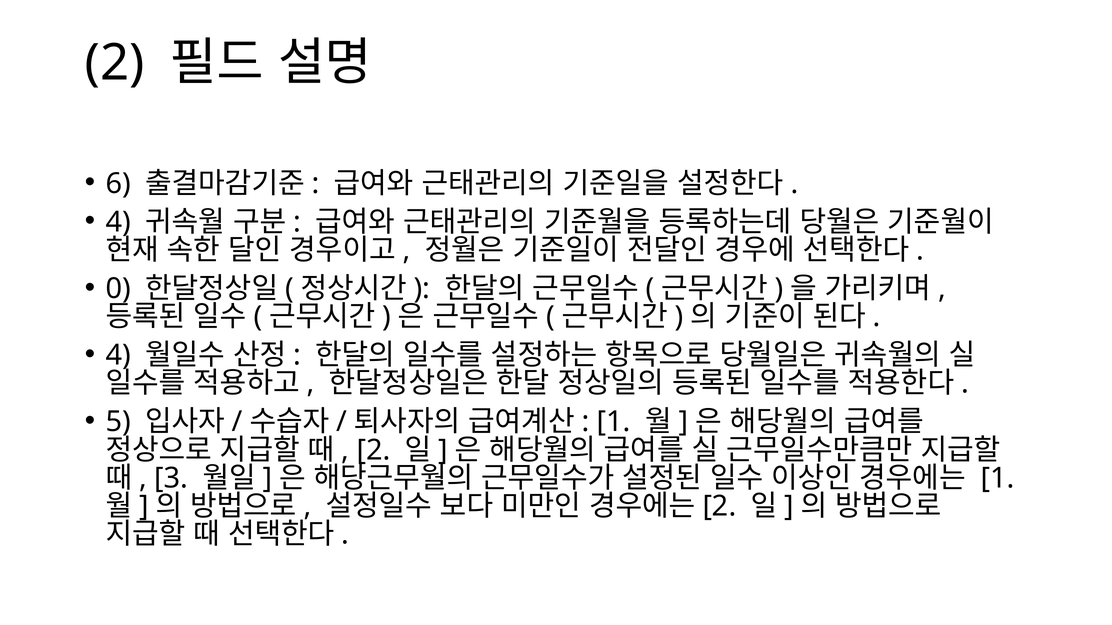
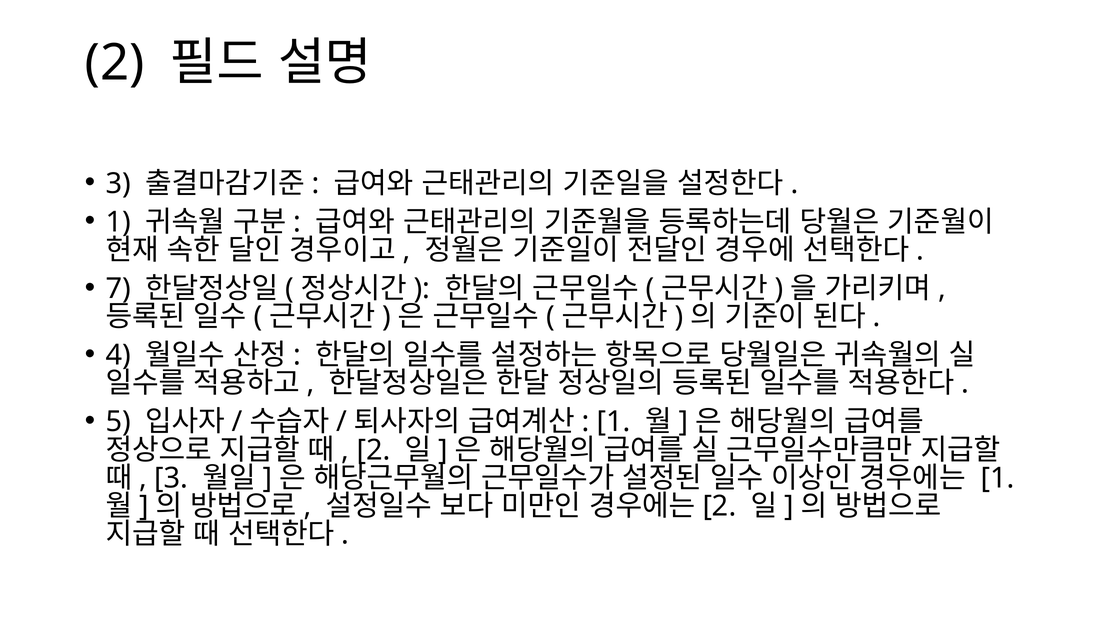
6 at (118, 184): 6 -> 3
4 at (118, 222): 4 -> 1
0: 0 -> 7
